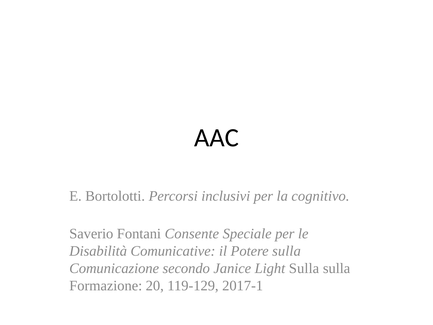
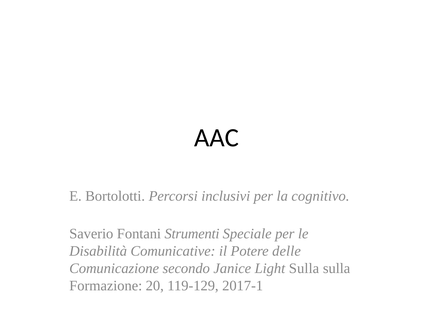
Consente: Consente -> Strumenti
Potere sulla: sulla -> delle
